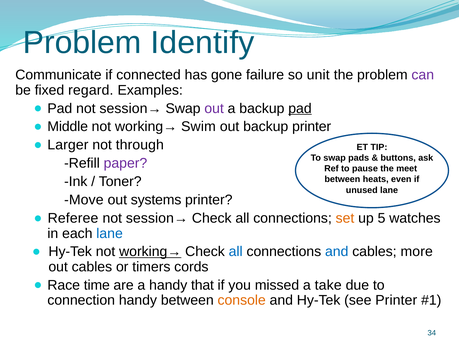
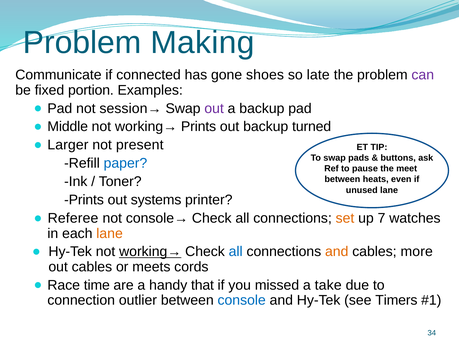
Identify: Identify -> Making
failure: failure -> shoes
unit: unit -> late
regard: regard -> portion
pad at (300, 108) underline: present -> none
working→ Swim: Swim -> Prints
backup printer: printer -> turned
through: through -> present
paper colour: purple -> blue
Move at (84, 200): Move -> Prints
session→ at (157, 218): session→ -> console→
5: 5 -> 7
lane at (110, 234) colour: blue -> orange
and at (337, 252) colour: blue -> orange
timers: timers -> meets
connection handy: handy -> outlier
console colour: orange -> blue
see Printer: Printer -> Timers
